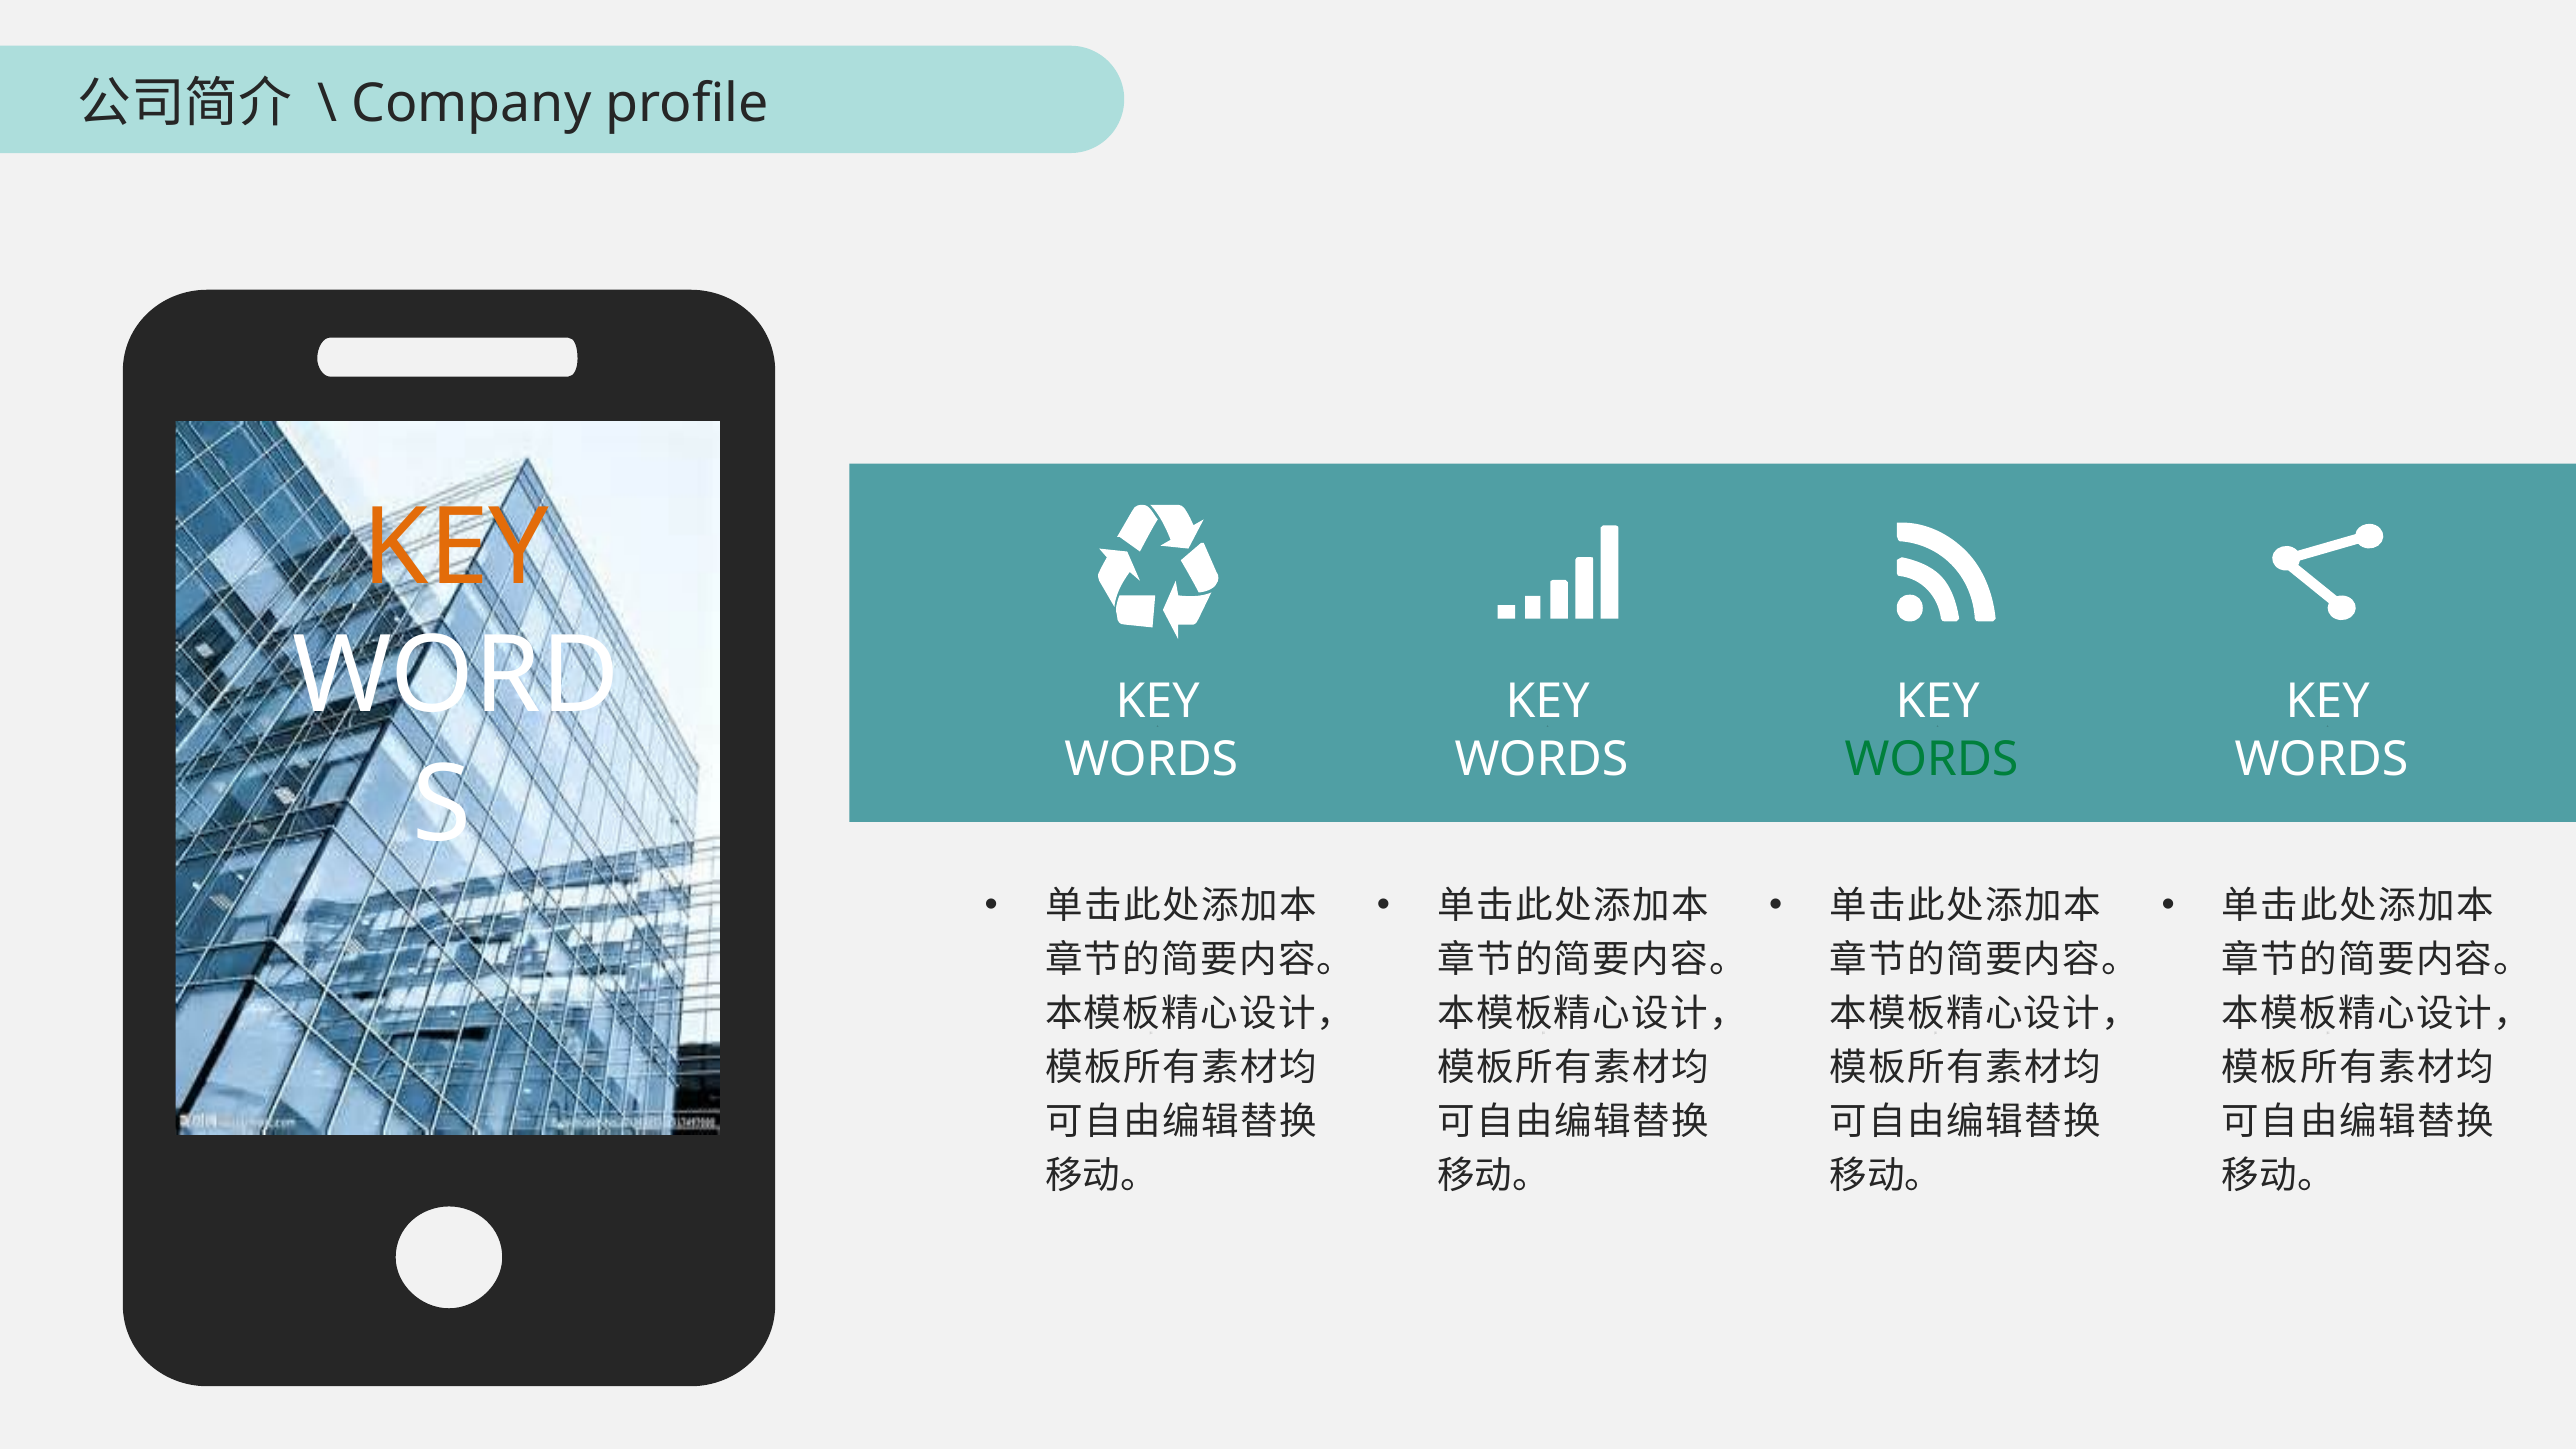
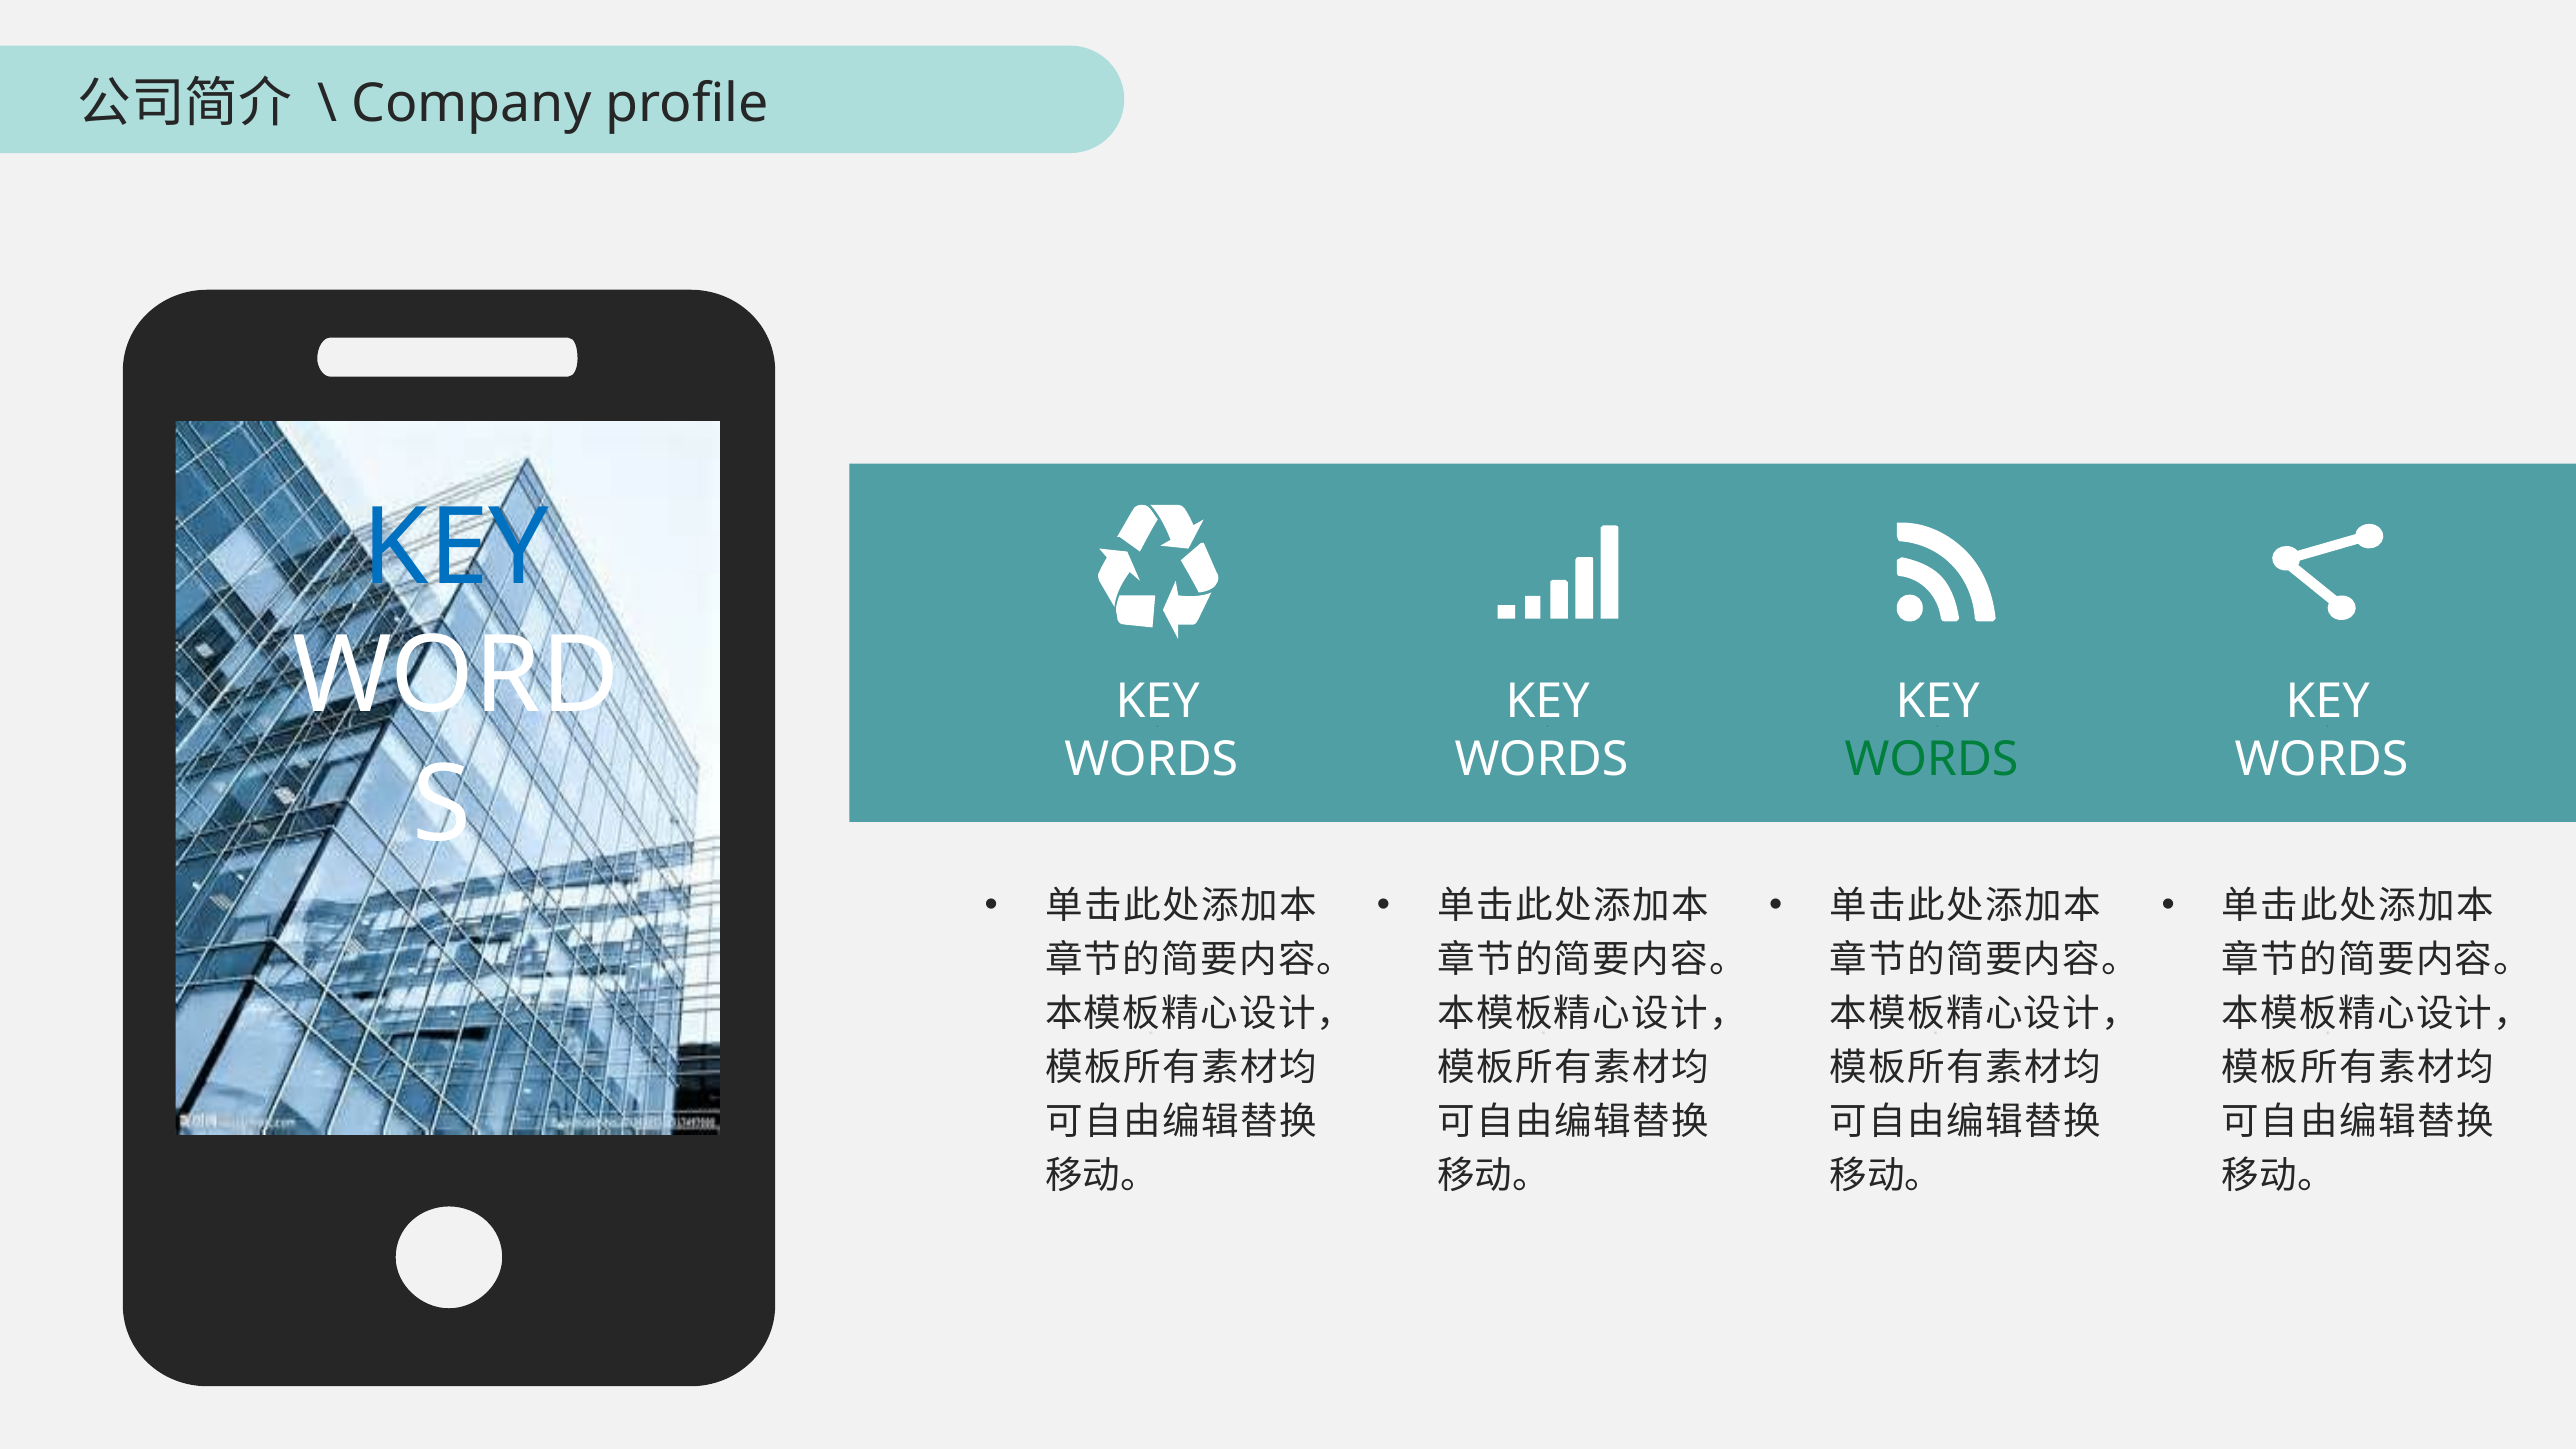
KEY at (456, 548) colour: orange -> blue
